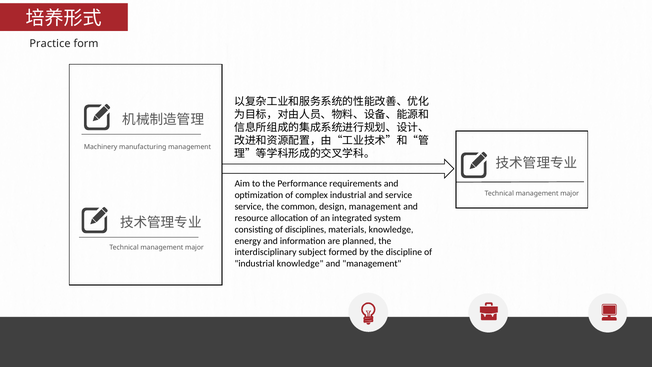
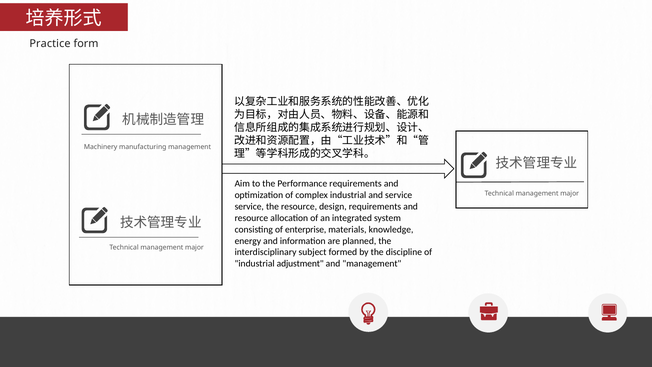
the common: common -> resource
design management: management -> requirements
disciplines: disciplines -> enterprise
industrial knowledge: knowledge -> adjustment
